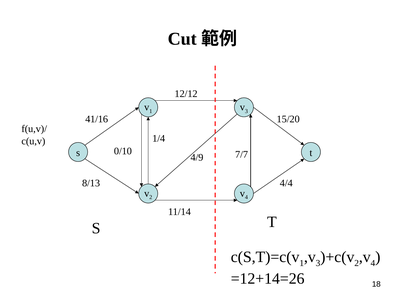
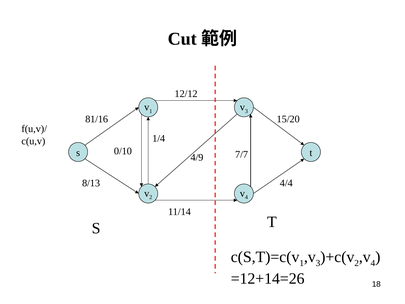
41/16: 41/16 -> 81/16
